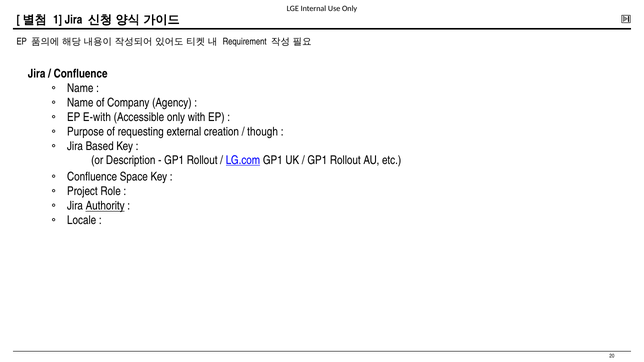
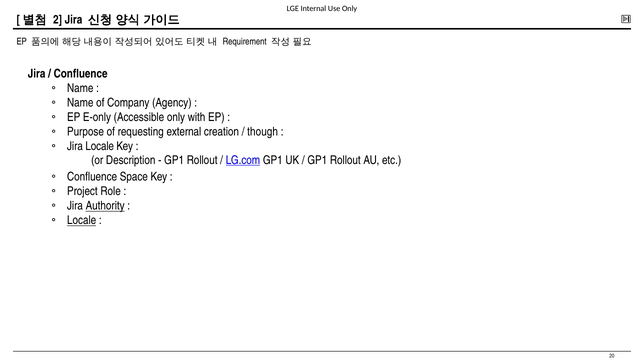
1: 1 -> 2
E-with: E-with -> E-only
Jira Based: Based -> Locale
Locale at (82, 221) underline: none -> present
